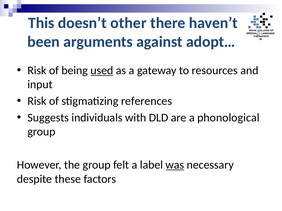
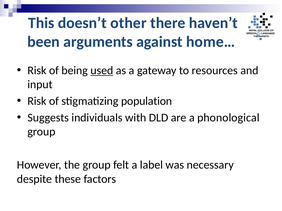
adopt…: adopt… -> home…
references: references -> population
was underline: present -> none
